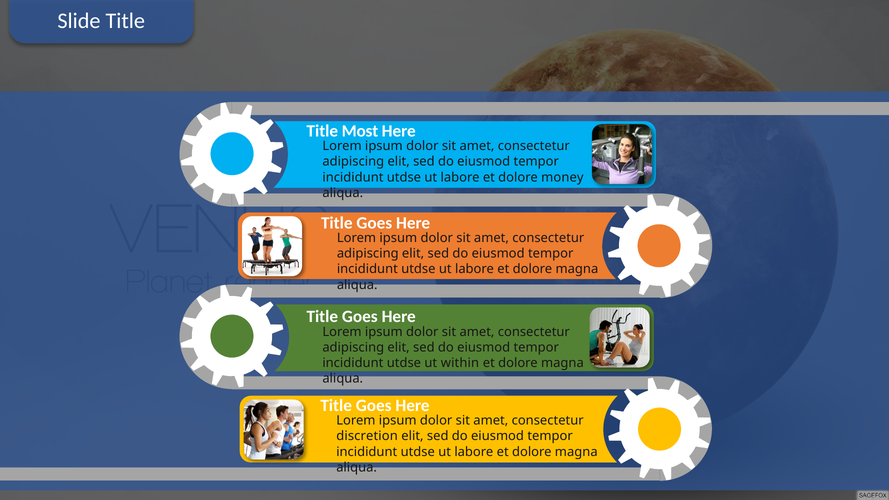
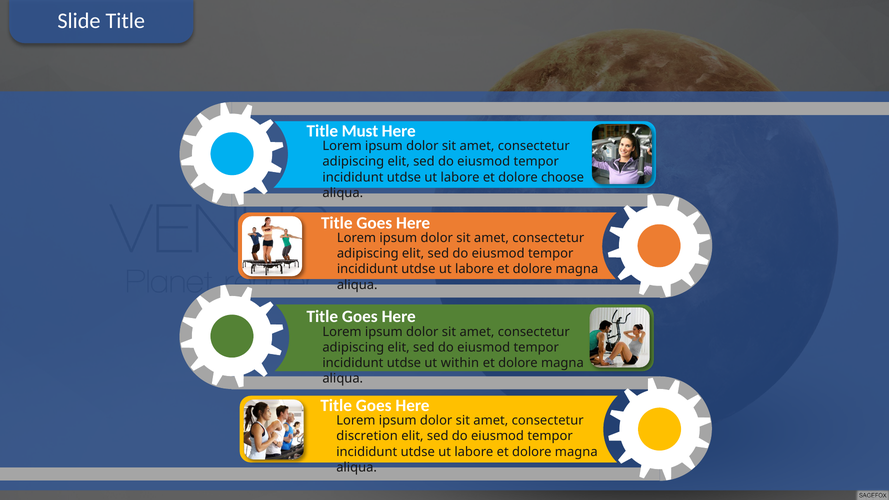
Most: Most -> Must
money: money -> choose
